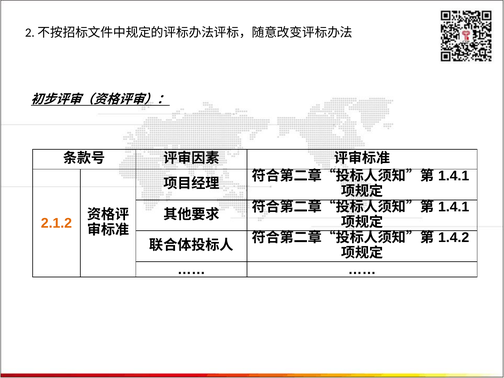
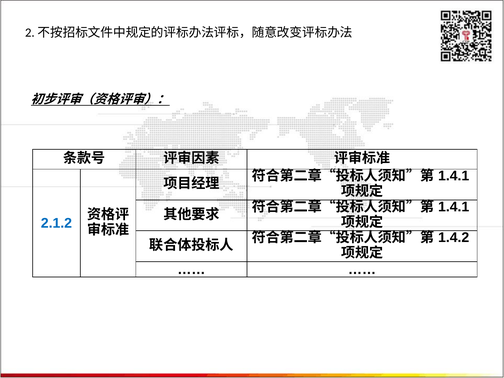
2.1.2 colour: orange -> blue
